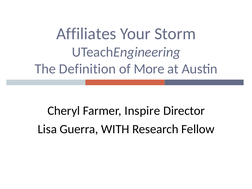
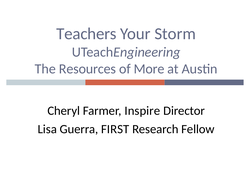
Affiliates: Affiliates -> Teachers
Definition: Definition -> Resources
WITH: WITH -> FIRST
